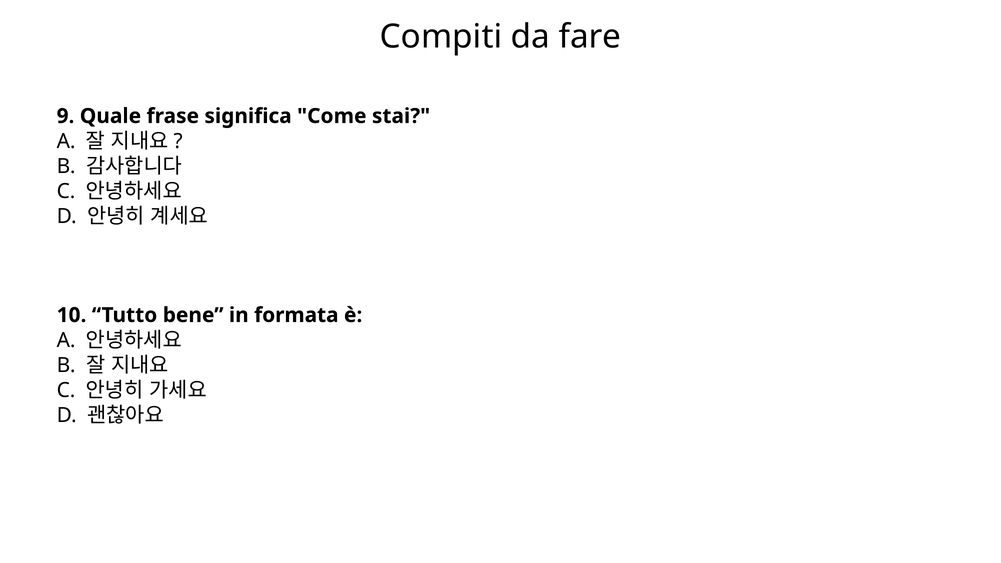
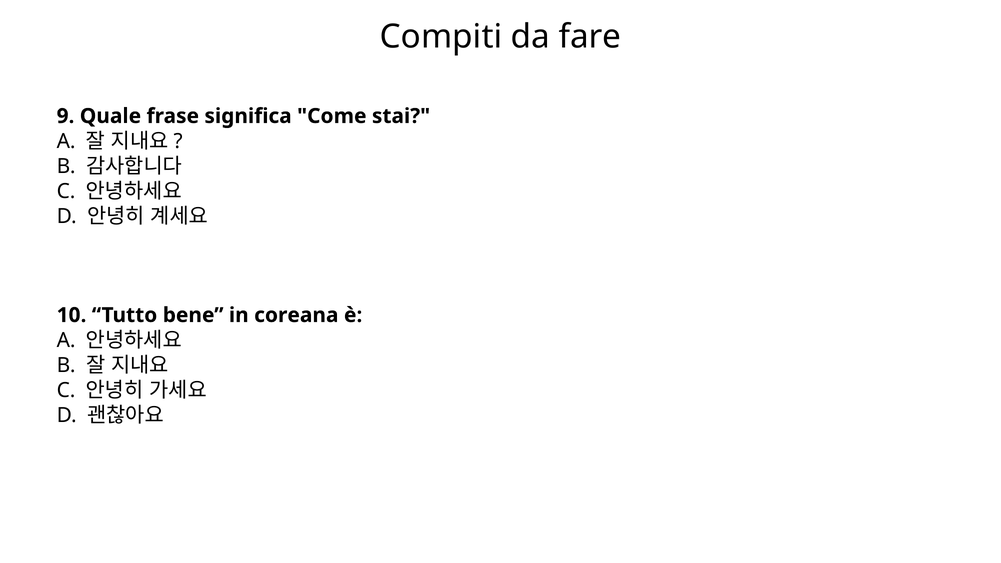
formata: formata -> coreana
